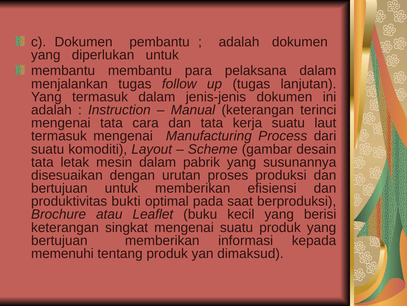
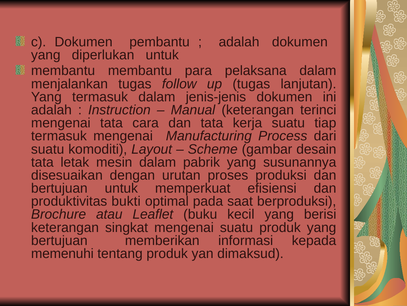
laut: laut -> tiap
untuk memberikan: memberikan -> memperkuat
